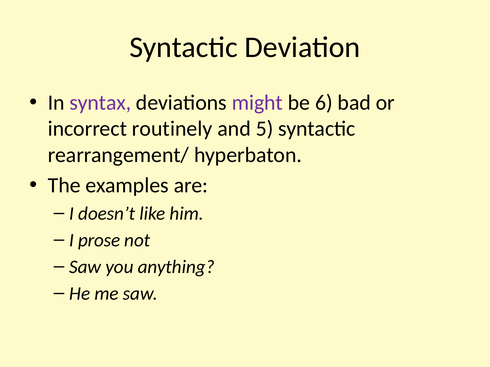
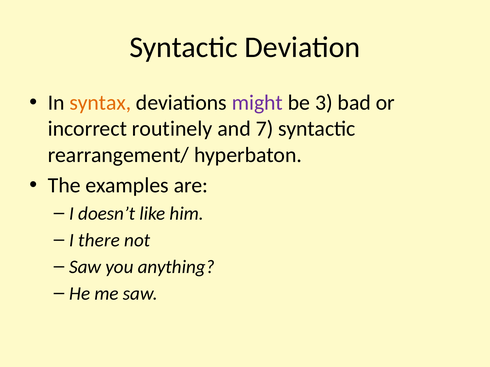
syntax colour: purple -> orange
6: 6 -> 3
5: 5 -> 7
prose: prose -> there
